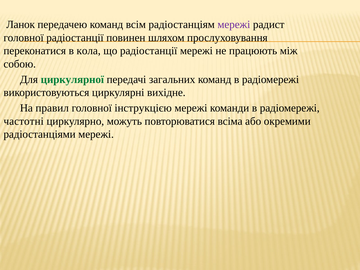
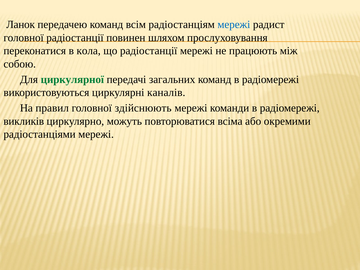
мережі at (234, 25) colour: purple -> blue
вихідне: вихідне -> каналів
інструкцією: інструкцією -> здійснюють
частотні: частотні -> викликів
